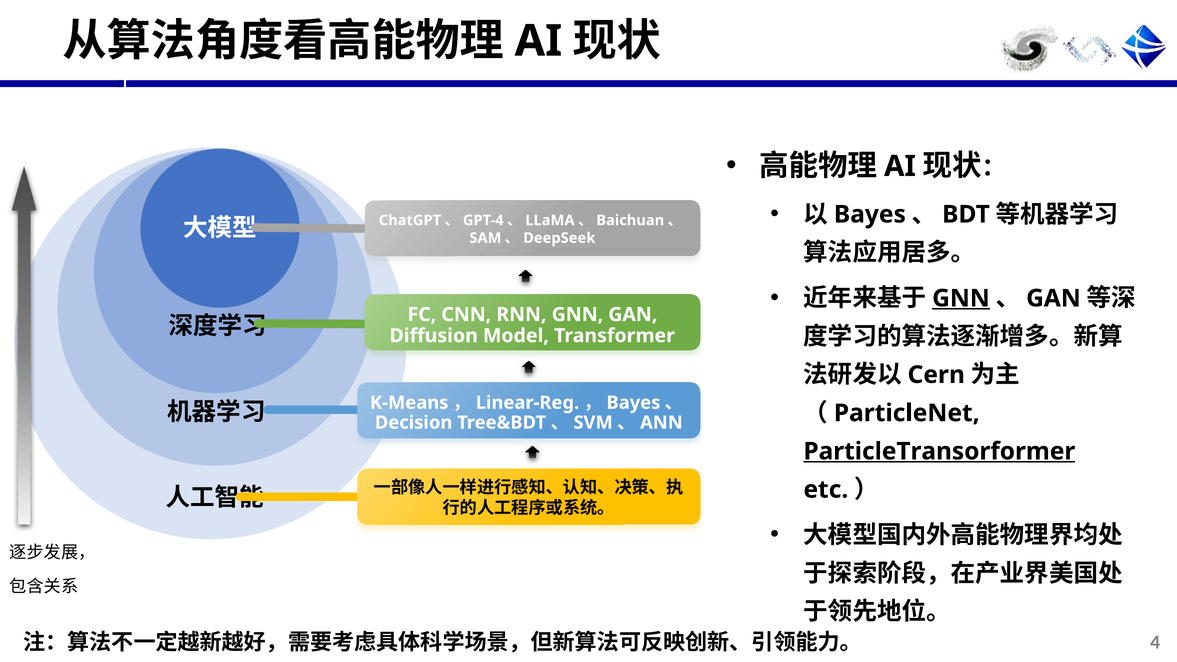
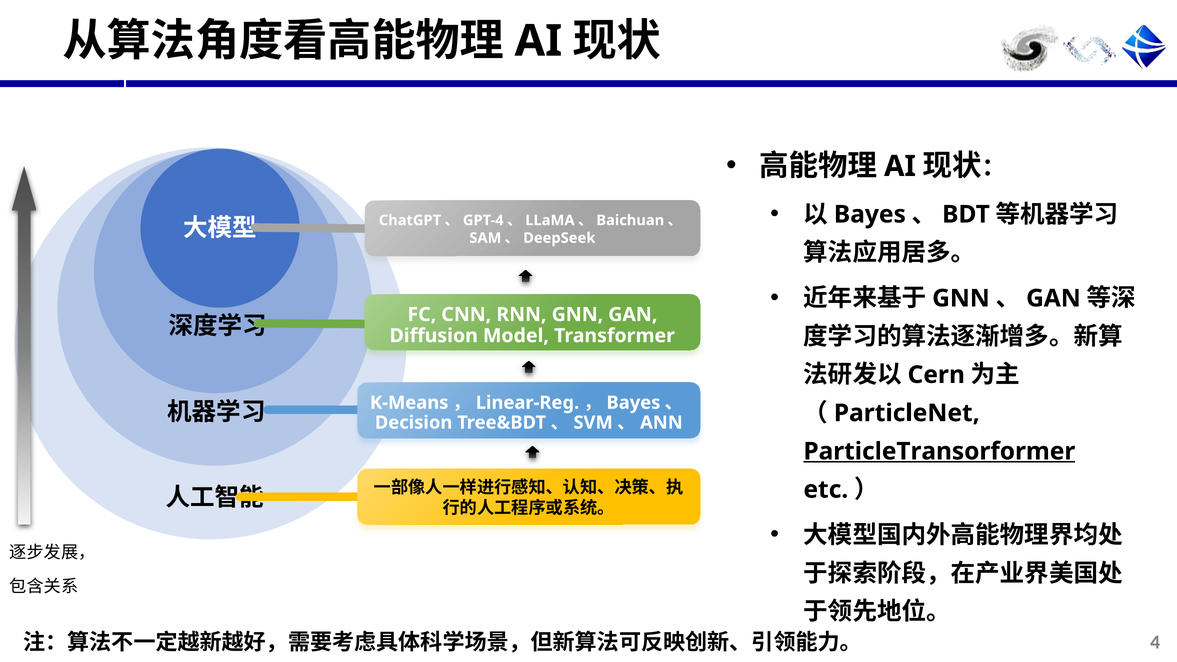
GNN at (961, 298) underline: present -> none
